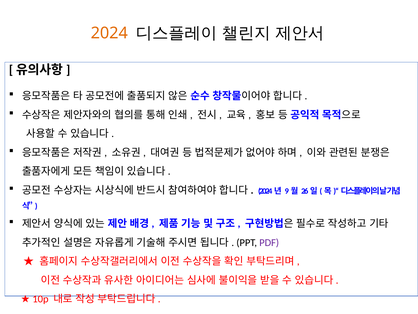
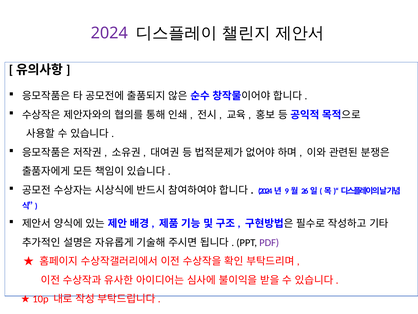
2024 colour: orange -> purple
